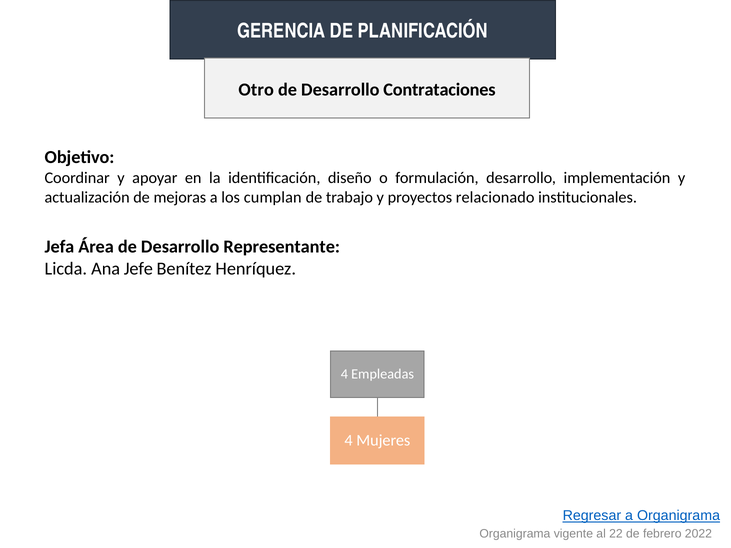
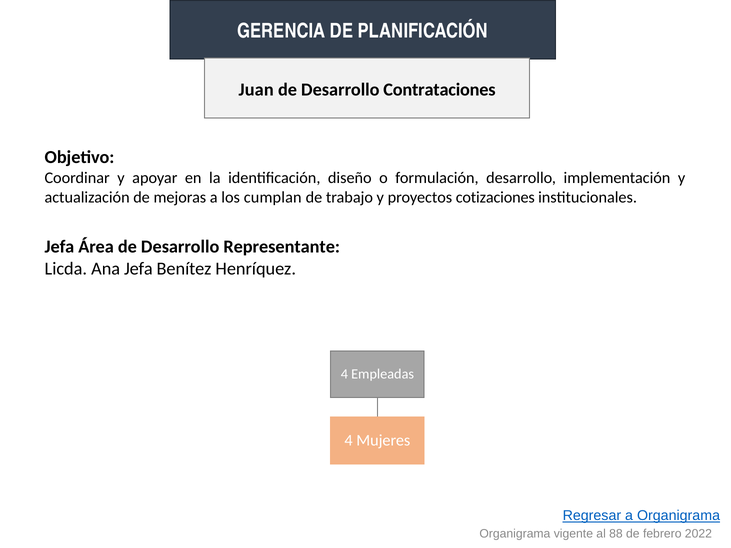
Otro: Otro -> Juan
relacionado: relacionado -> cotizaciones
Ana Jefe: Jefe -> Jefa
22: 22 -> 88
